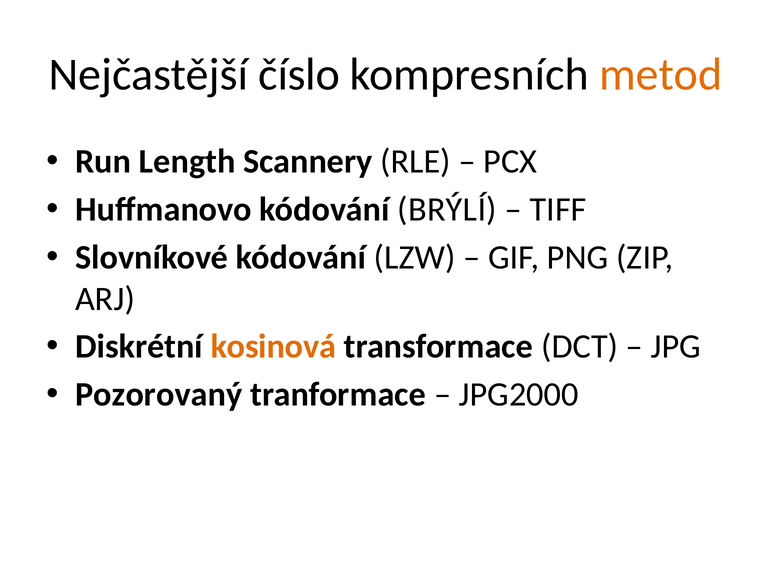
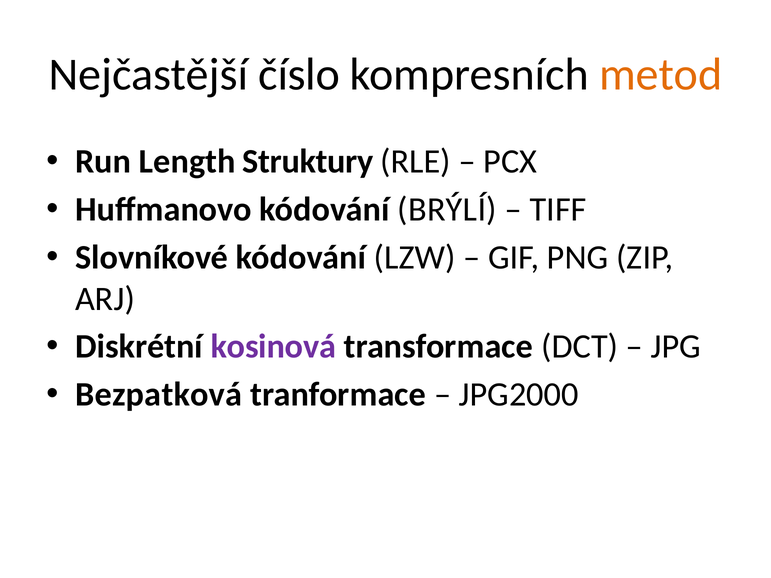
Scannery: Scannery -> Struktury
kosinová colour: orange -> purple
Pozorovaný: Pozorovaný -> Bezpatková
